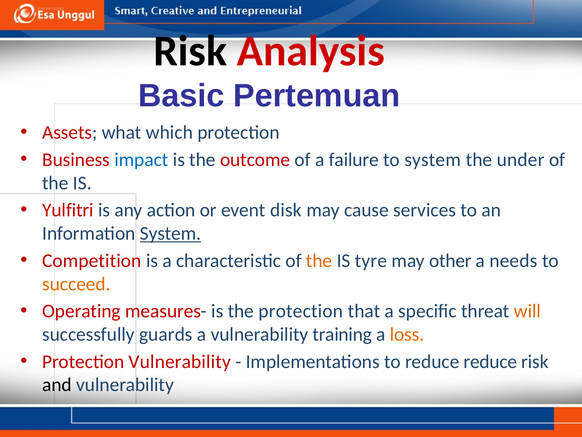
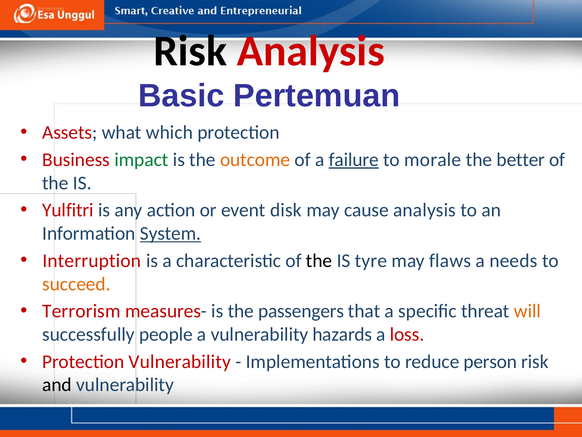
impact colour: blue -> green
outcome colour: red -> orange
failure underline: none -> present
to system: system -> morale
under: under -> better
cause services: services -> analysis
Competition: Competition -> Interruption
the at (319, 260) colour: orange -> black
other: other -> flaws
Operating: Operating -> Terrorism
the protection: protection -> passengers
guards: guards -> people
training: training -> hazards
loss colour: orange -> red
reduce reduce: reduce -> person
